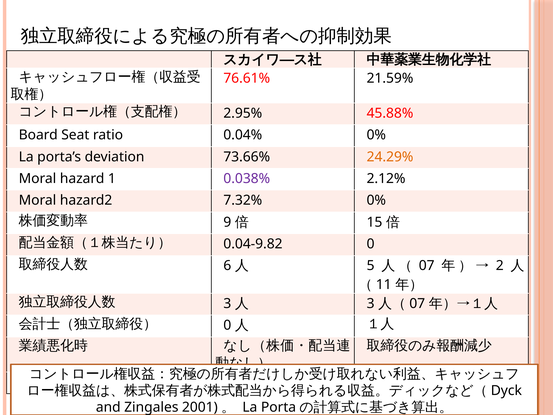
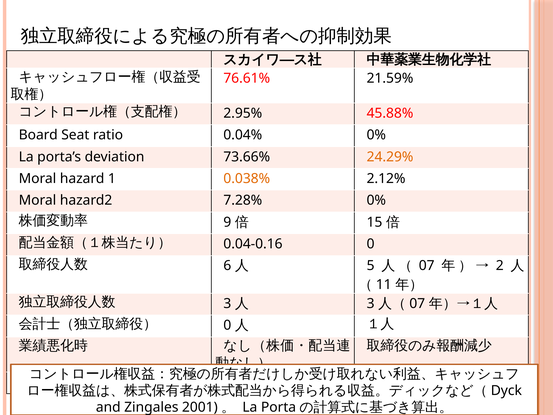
0.038% colour: purple -> orange
7.32%: 7.32% -> 7.28%
0.04-9.82: 0.04-9.82 -> 0.04-0.16
